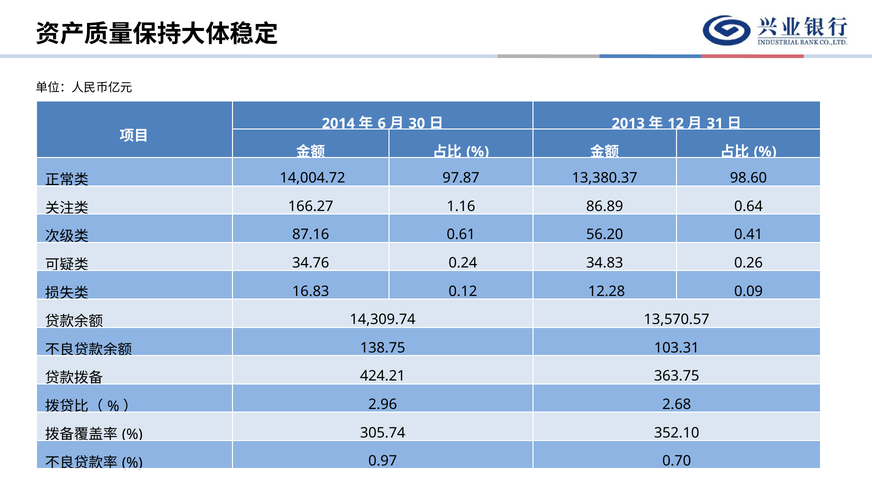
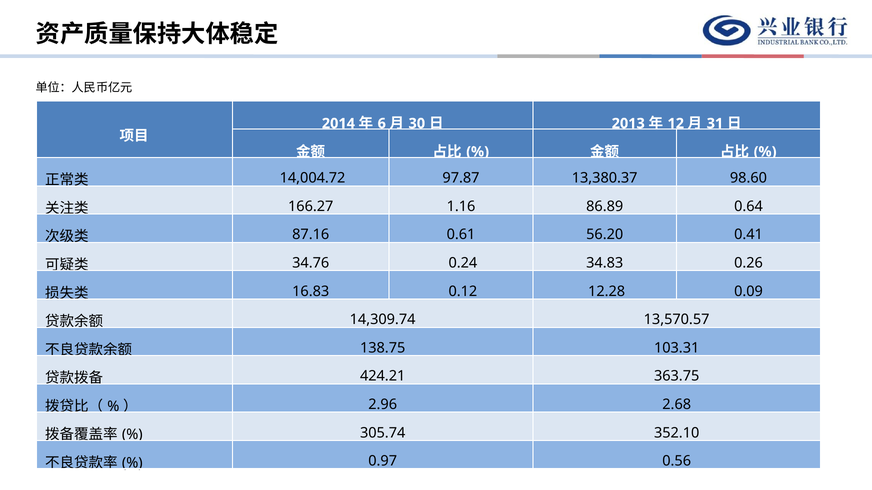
0.70: 0.70 -> 0.56
